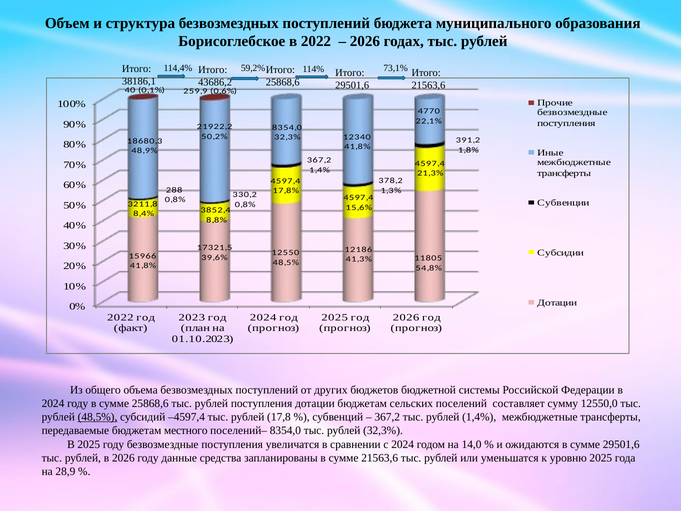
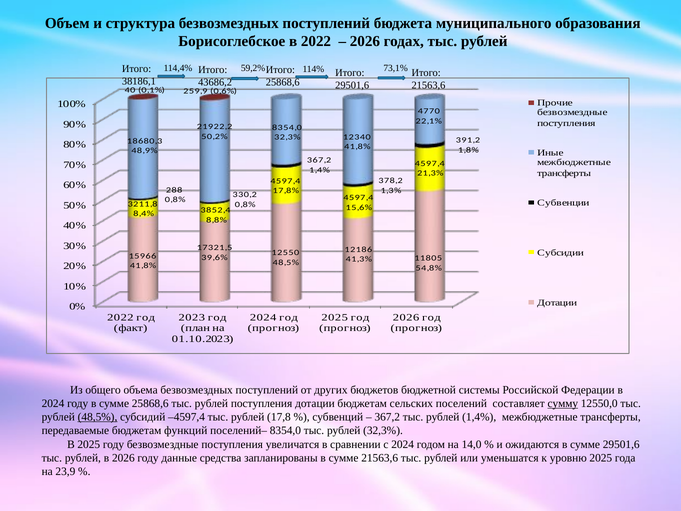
сумму underline: none -> present
местного: местного -> функций
28,9: 28,9 -> 23,9
